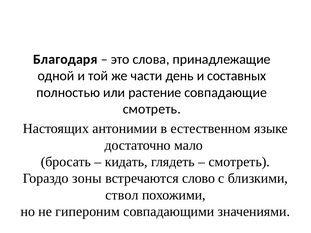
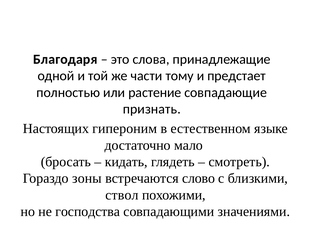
день: день -> тому
составных: составных -> предстает
смотреть at (152, 109): смотреть -> признать
антонимии: антонимии -> гипероним
гипероним: гипероним -> господства
